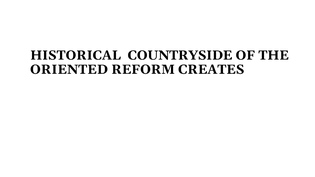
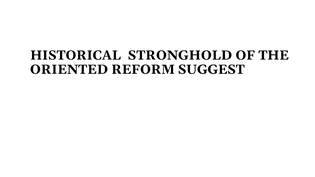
COUNTRYSIDE: COUNTRYSIDE -> STRONGHOLD
CREATES: CREATES -> SUGGEST
